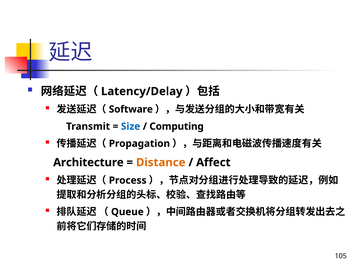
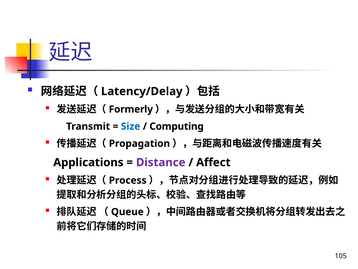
Software: Software -> Formerly
Architecture: Architecture -> Applications
Distance colour: orange -> purple
